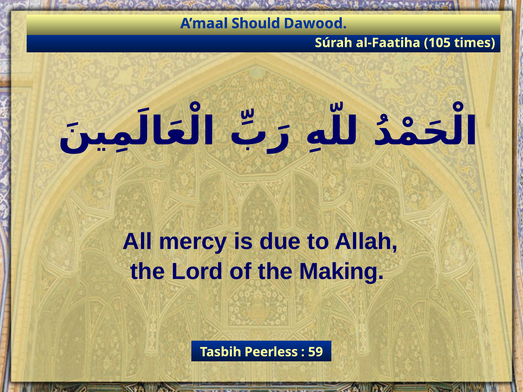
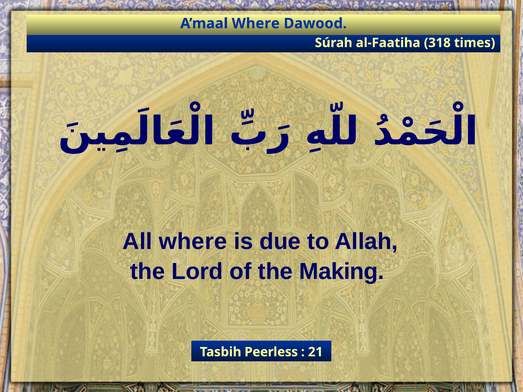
A’maal Should: Should -> Where
105: 105 -> 318
All mercy: mercy -> where
59: 59 -> 21
